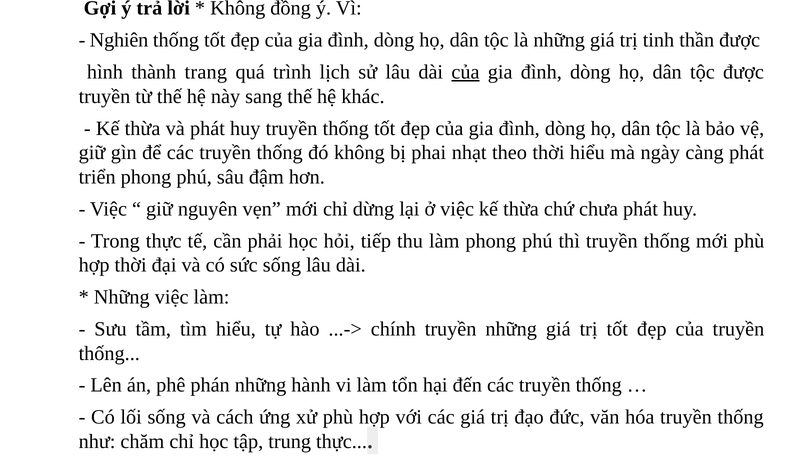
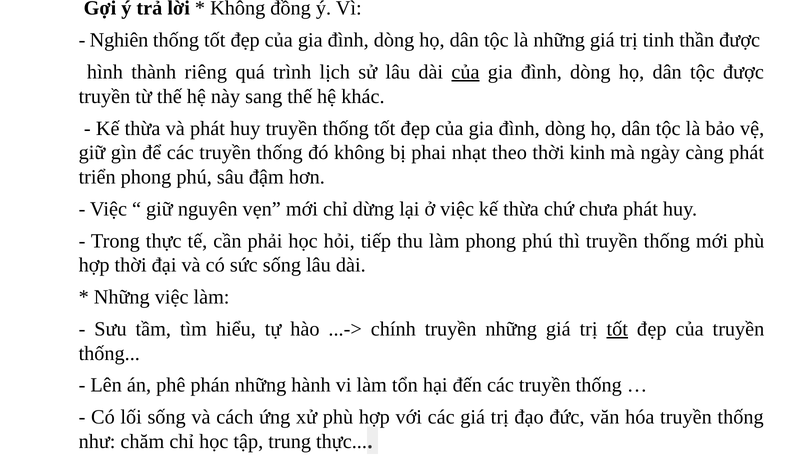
trang: trang -> riêng
thời hiểu: hiểu -> kinh
tốt at (617, 329) underline: none -> present
